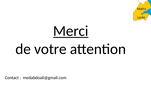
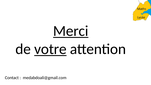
votre underline: none -> present
